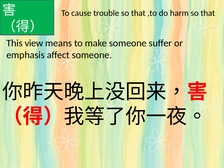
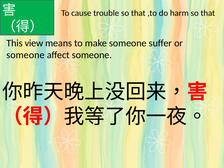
emphasis at (25, 55): emphasis -> someone
